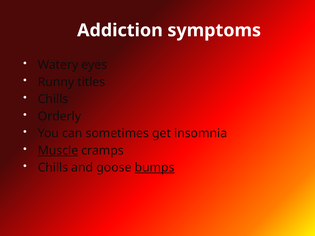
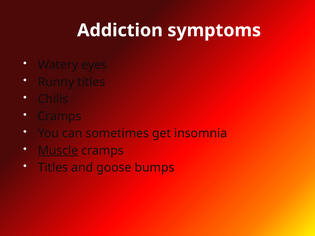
Orderly at (59, 116): Orderly -> Cramps
Chills at (53, 168): Chills -> Titles
bumps underline: present -> none
